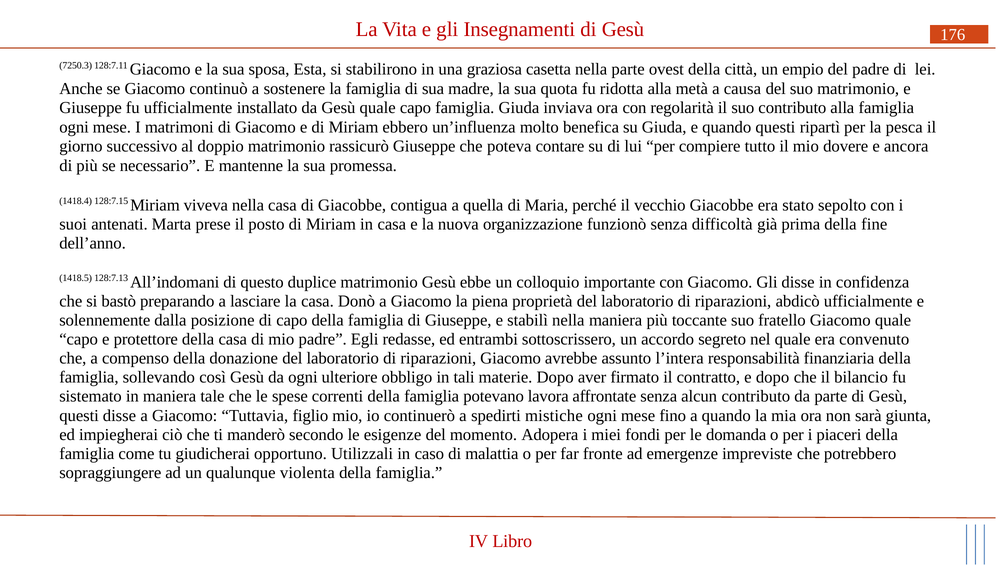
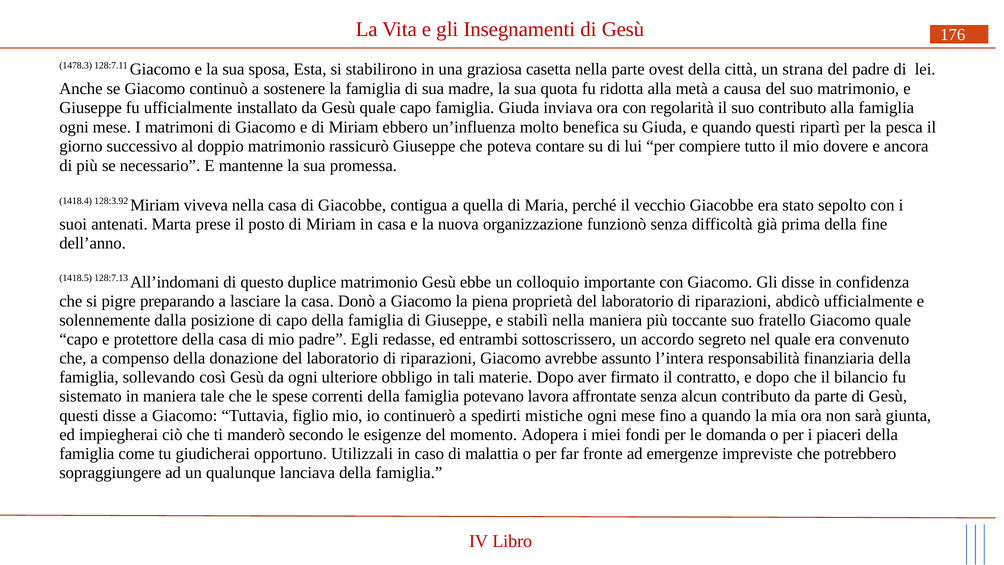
7250.3: 7250.3 -> 1478.3
empio: empio -> strana
128:7.15: 128:7.15 -> 128:3.92
bastò: bastò -> pigre
violenta: violenta -> lanciava
